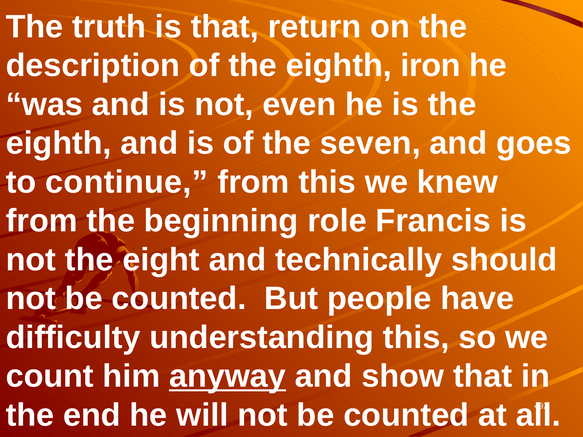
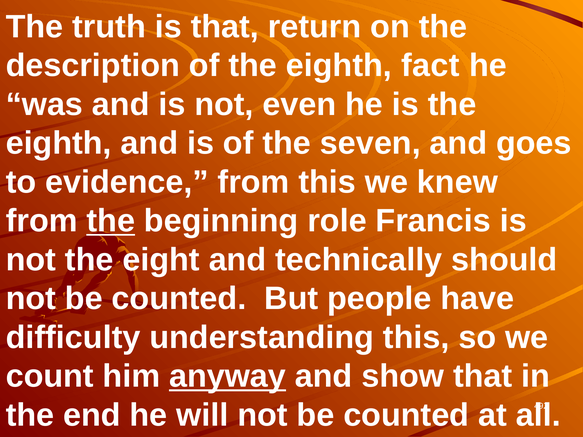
iron: iron -> fact
continue: continue -> evidence
the at (111, 221) underline: none -> present
